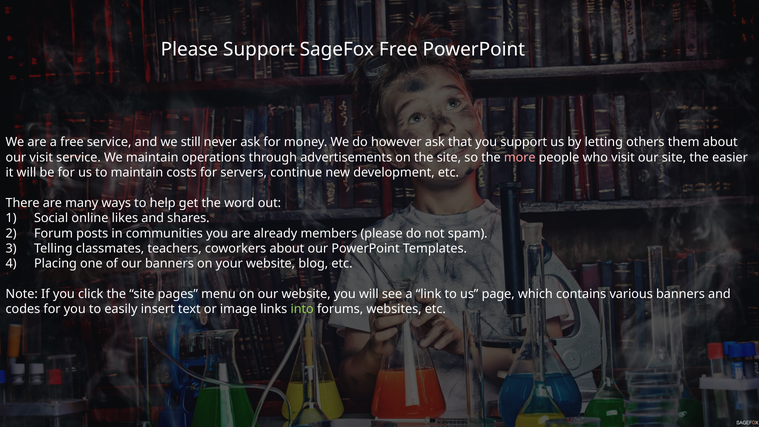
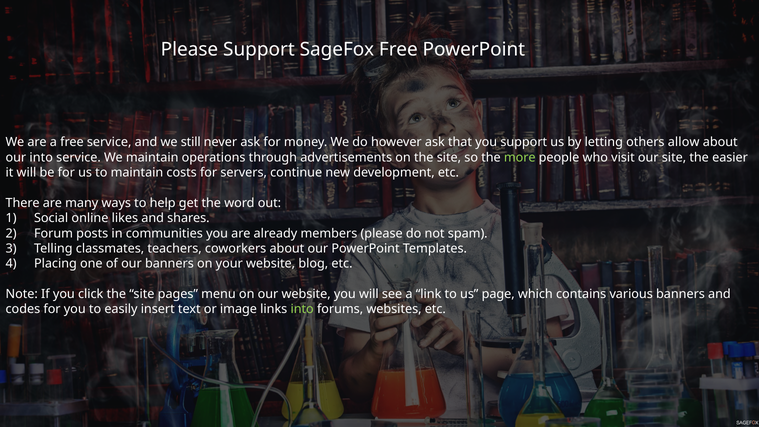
them: them -> allow
our visit: visit -> into
more colour: pink -> light green
